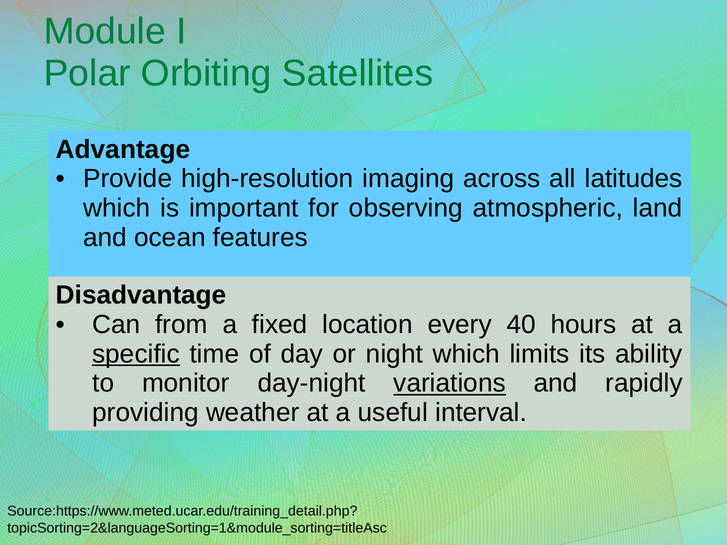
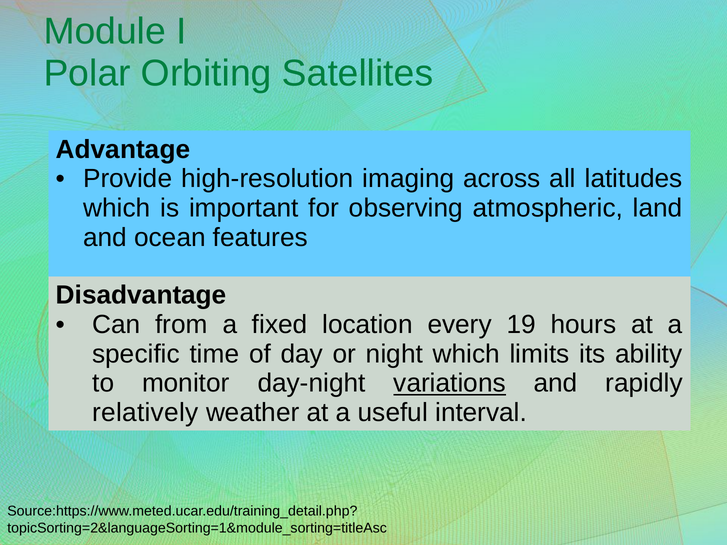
40: 40 -> 19
specific underline: present -> none
providing: providing -> relatively
